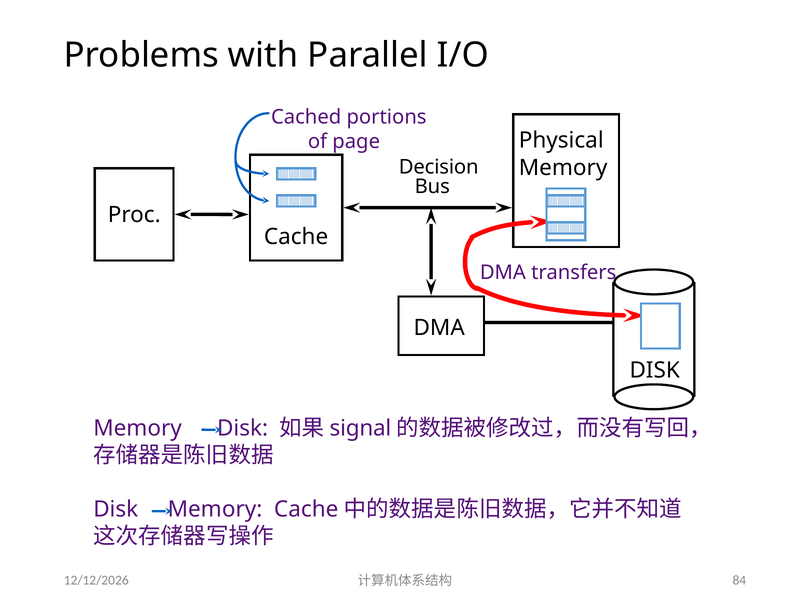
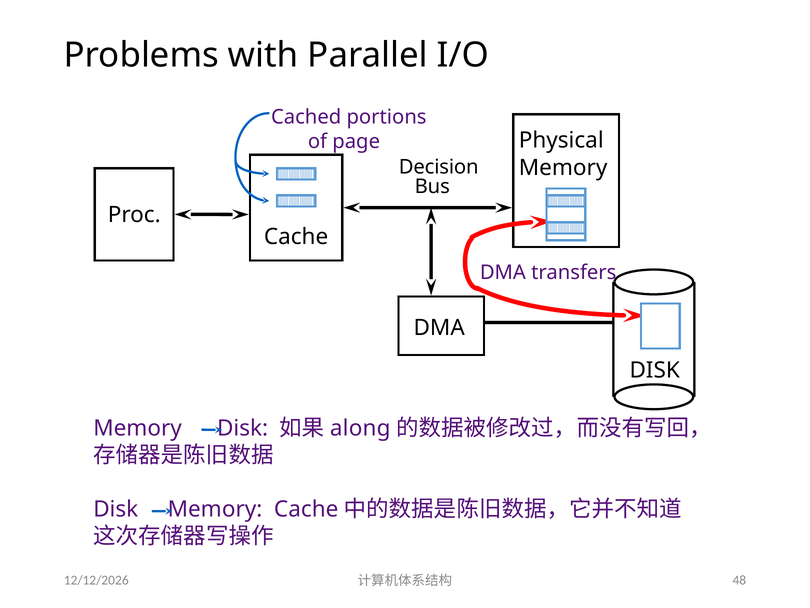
signal: signal -> along
84: 84 -> 48
